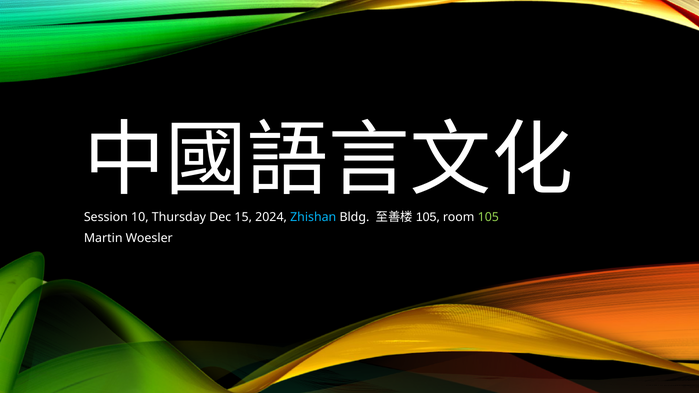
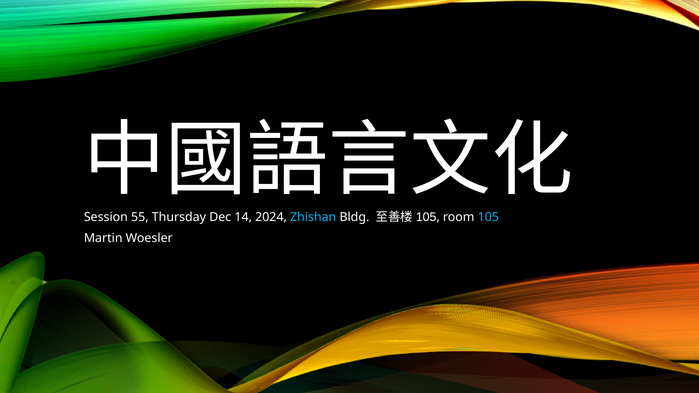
10: 10 -> 55
15: 15 -> 14
105 colour: light green -> light blue
